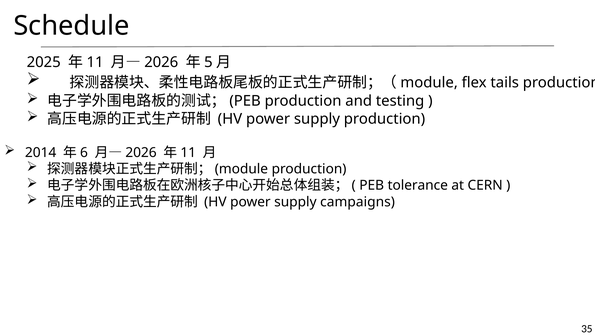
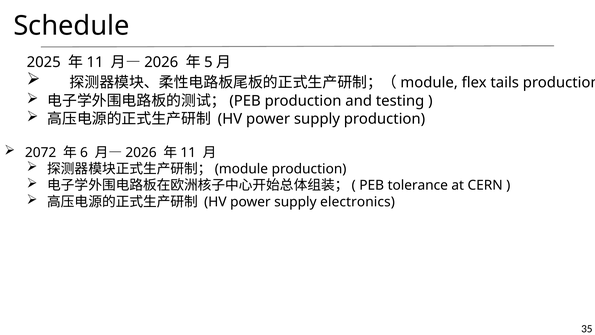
2014: 2014 -> 2072
campaigns: campaigns -> electronics
